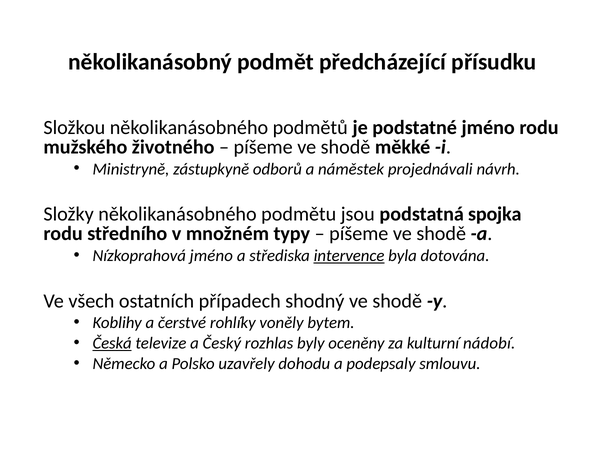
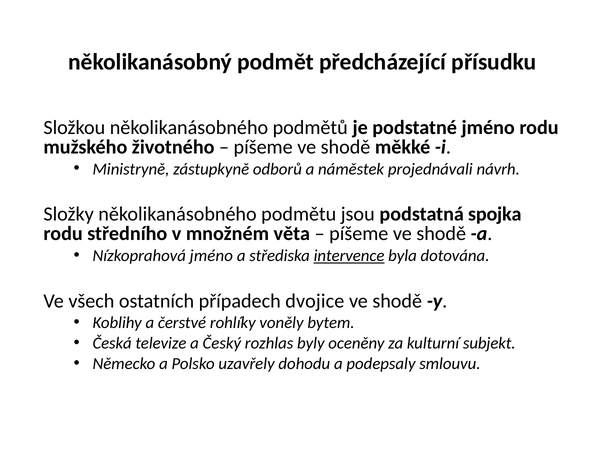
typy: typy -> věta
shodný: shodný -> dvojice
Česká underline: present -> none
nádobí: nádobí -> subjekt
